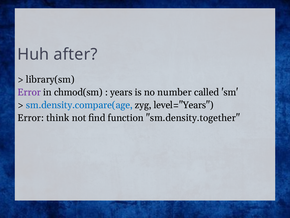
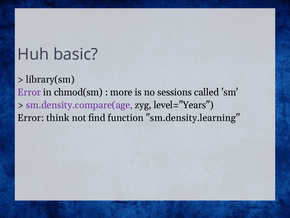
after: after -> basic
years: years -> more
number: number -> sessions
sm.density.compare(age colour: blue -> purple
sm.density.together: sm.density.together -> sm.density.learning
